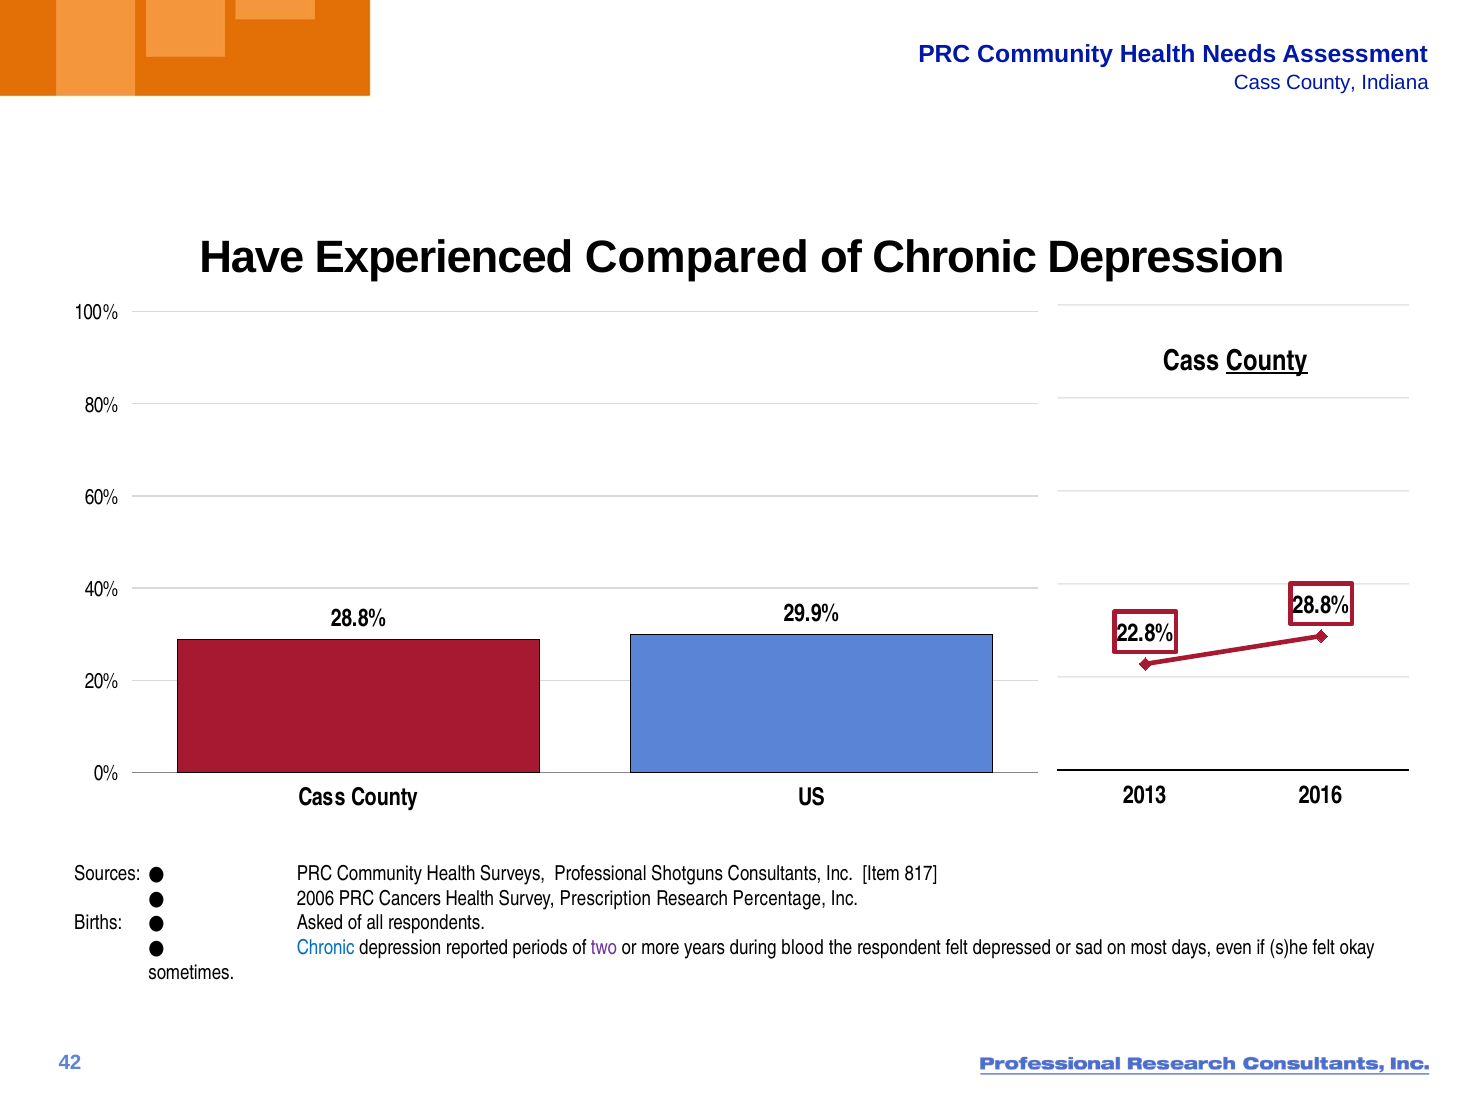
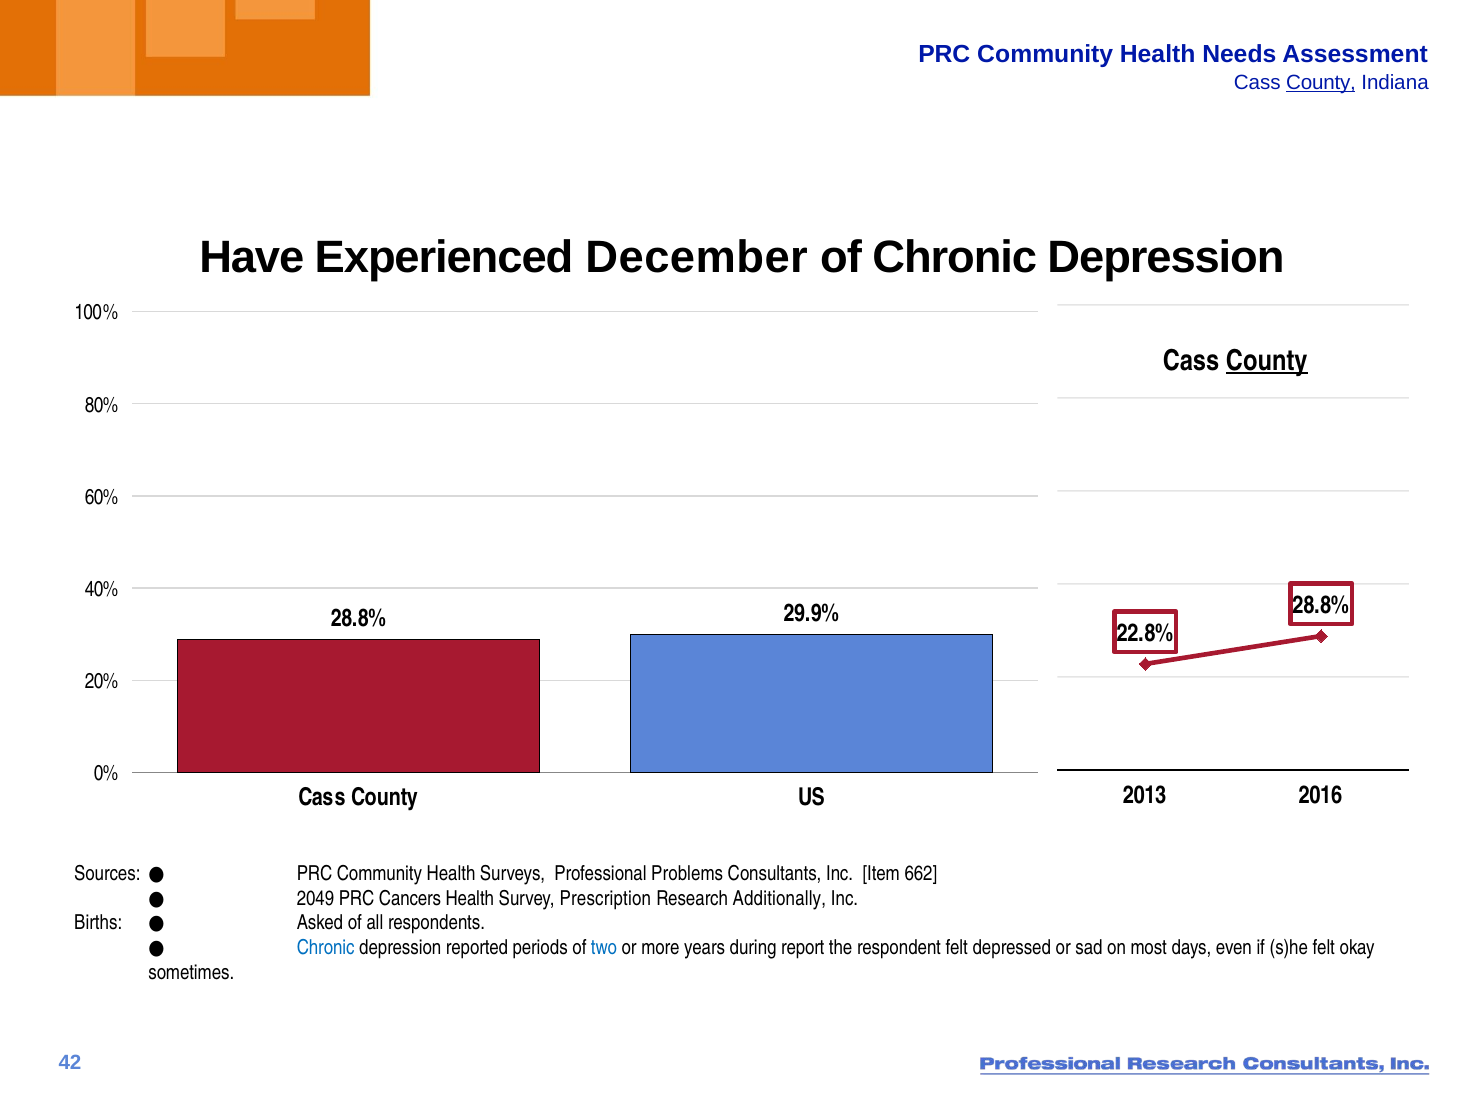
County at (1321, 83) underline: none -> present
Compared: Compared -> December
Shotguns: Shotguns -> Problems
817: 817 -> 662
2006: 2006 -> 2049
Percentage: Percentage -> Additionally
two colour: purple -> blue
blood: blood -> report
